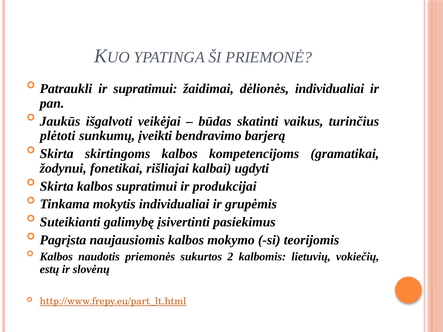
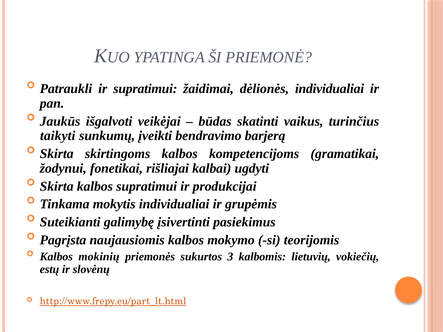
plėtoti: plėtoti -> taikyti
naudotis: naudotis -> mokinių
2: 2 -> 3
